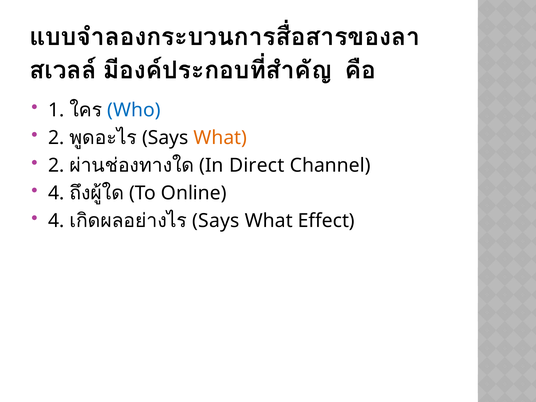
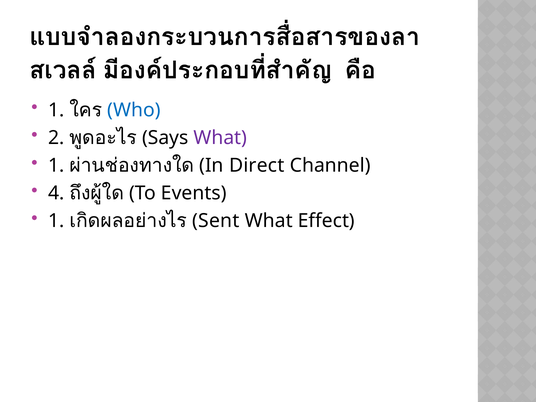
What at (220, 138) colour: orange -> purple
2 at (56, 165): 2 -> 1
Online: Online -> Events
4 at (56, 221): 4 -> 1
Says at (216, 221): Says -> Sent
